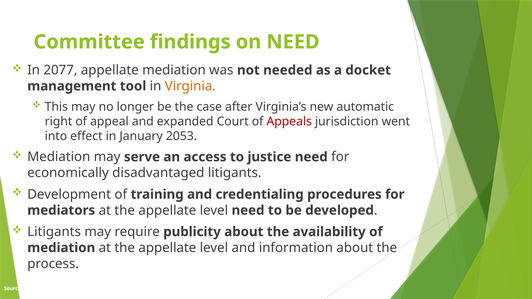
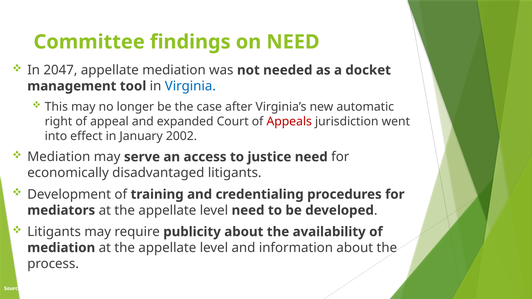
2077: 2077 -> 2047
Virginia at (190, 86) colour: orange -> blue
2053: 2053 -> 2002
